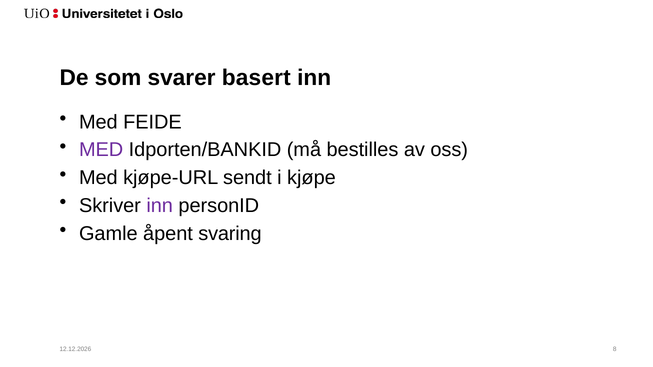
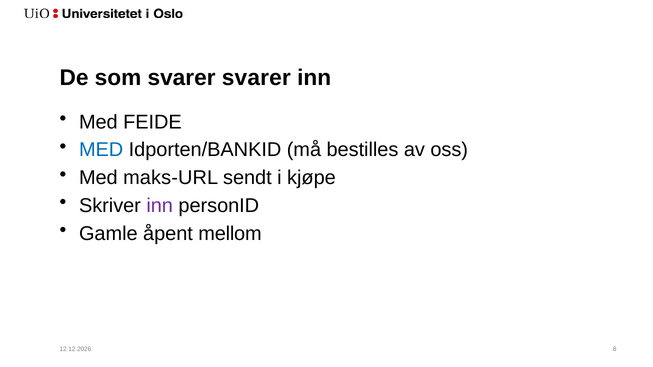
svarer basert: basert -> svarer
MED at (101, 150) colour: purple -> blue
kjøpe-URL: kjøpe-URL -> maks-URL
svaring: svaring -> mellom
